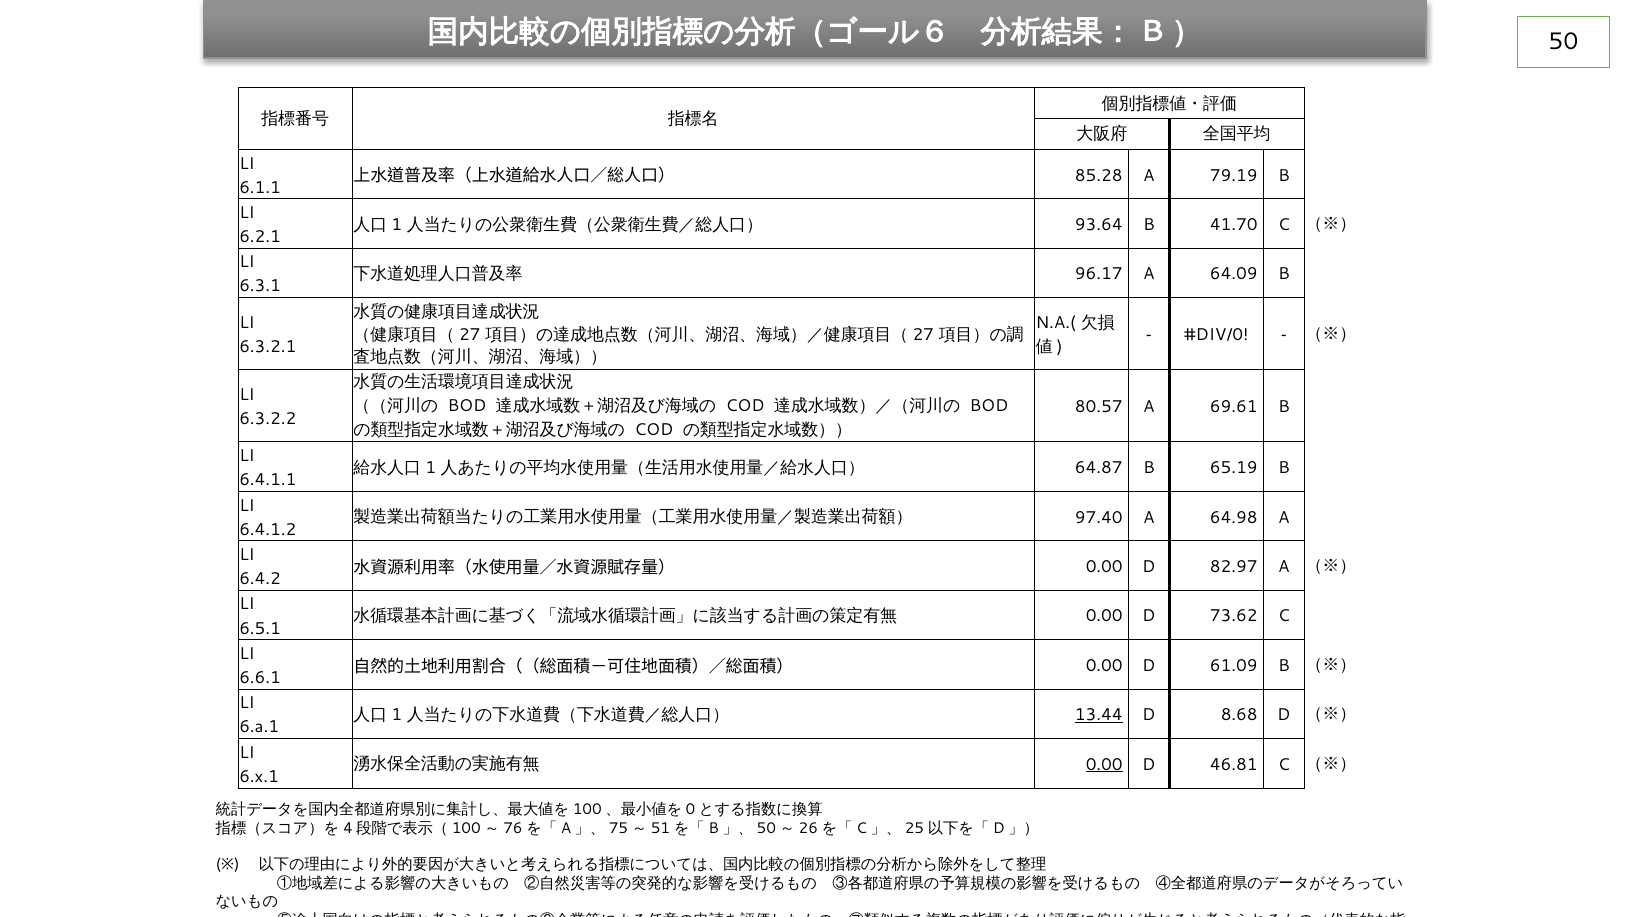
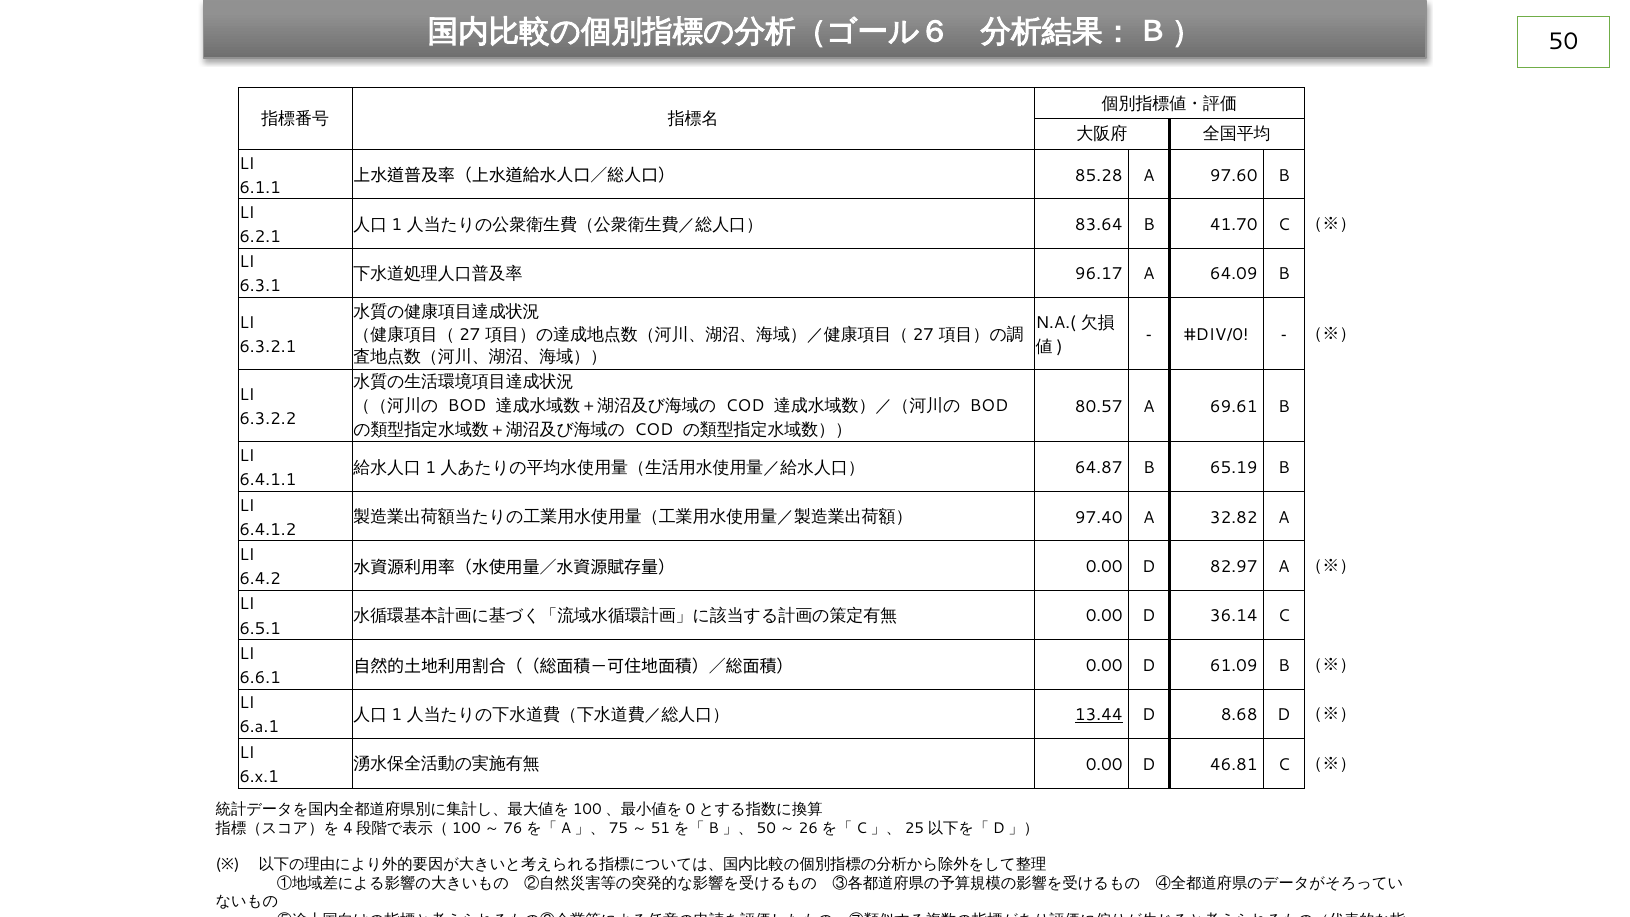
79.19: 79.19 -> 97.60
93.64: 93.64 -> 83.64
64.98: 64.98 -> 32.82
73.62: 73.62 -> 36.14
0.00 at (1104, 765) underline: present -> none
